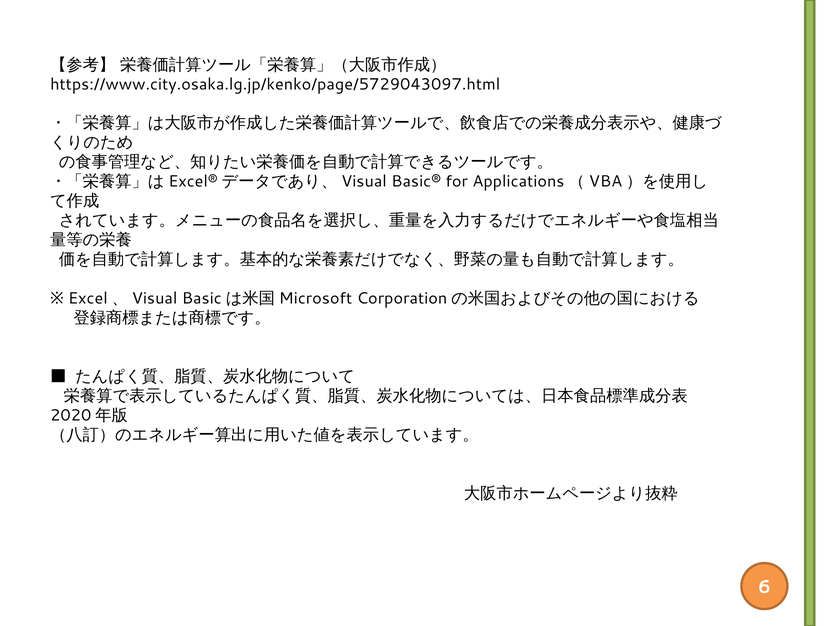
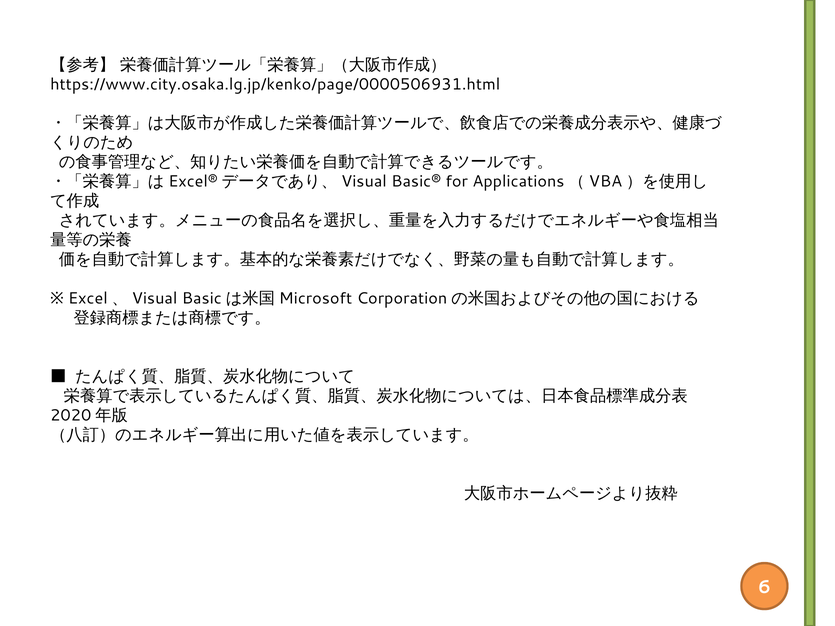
https://www.city.osaka.lg.jp/kenko/page/5729043097.html: https://www.city.osaka.lg.jp/kenko/page/5729043097.html -> https://www.city.osaka.lg.jp/kenko/page/0000506931.html
